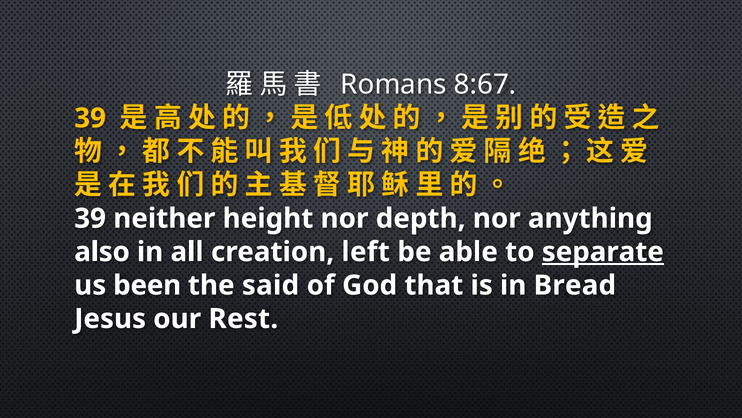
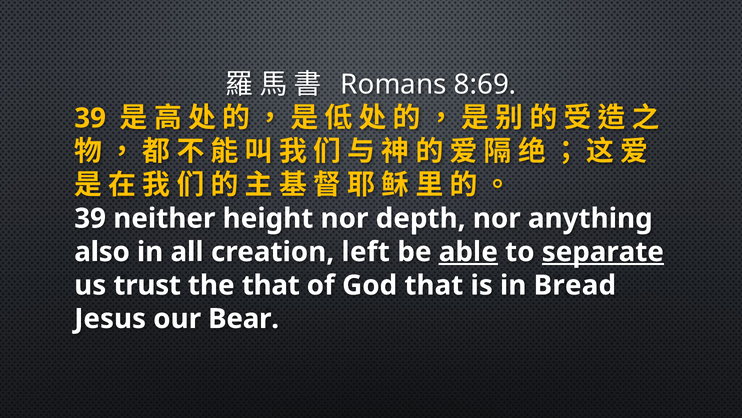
8:67: 8:67 -> 8:69
able underline: none -> present
been: been -> trust
the said: said -> that
Rest: Rest -> Bear
